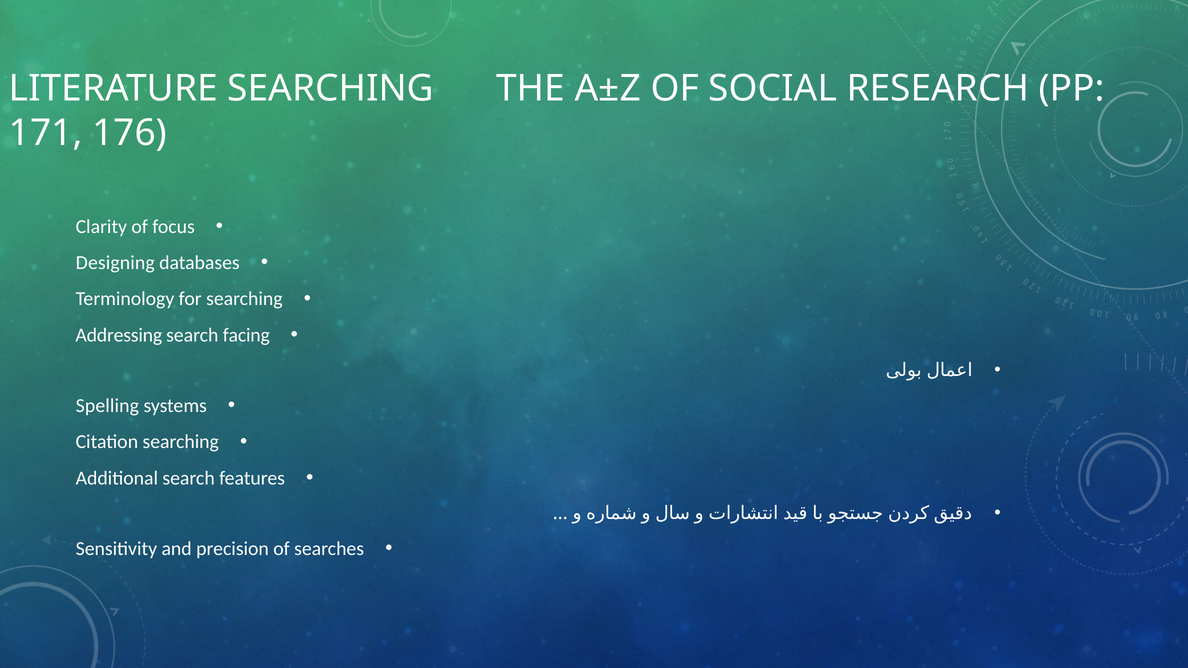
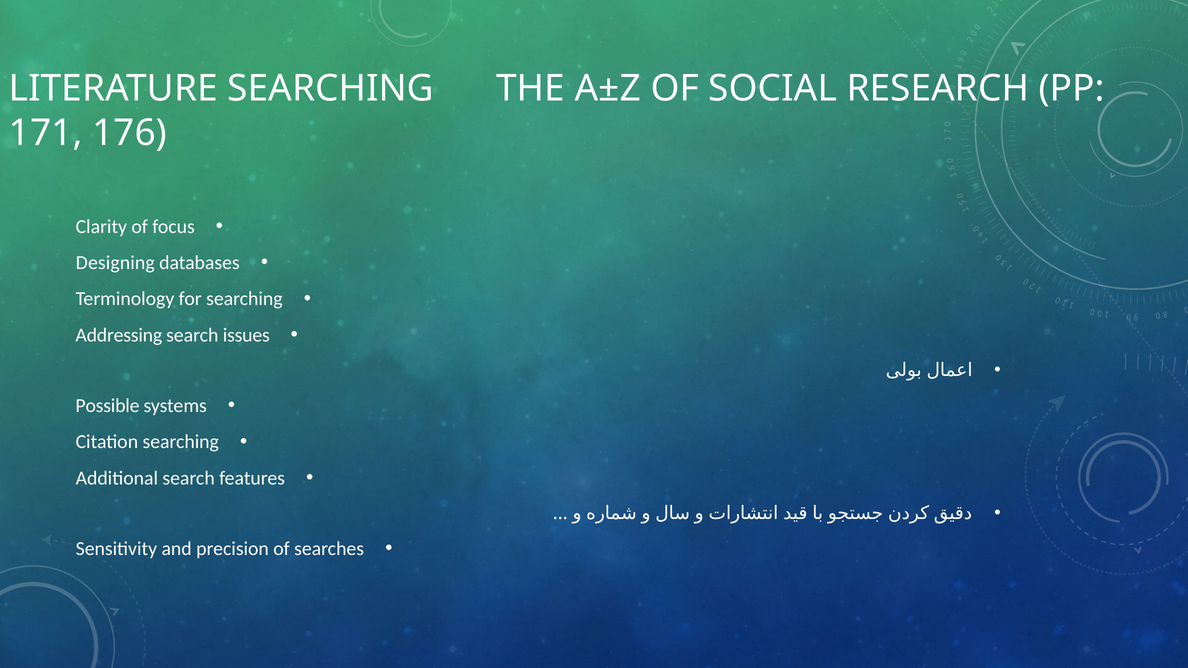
facing: facing -> issues
Spelling: Spelling -> Possible
